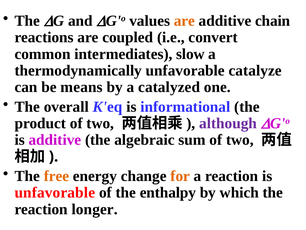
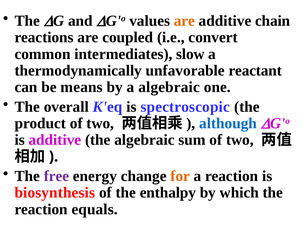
catalyze: catalyze -> reactant
a catalyzed: catalyzed -> algebraic
informational: informational -> spectroscopic
although colour: purple -> blue
free colour: orange -> purple
unfavorable at (55, 192): unfavorable -> biosynthesis
longer: longer -> equals
